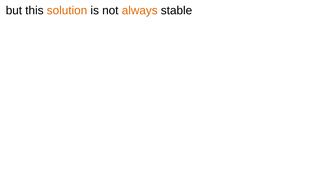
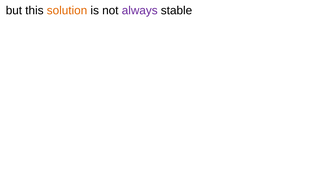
always colour: orange -> purple
